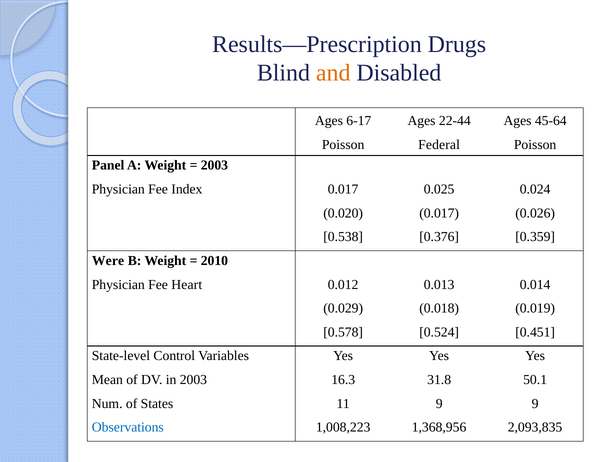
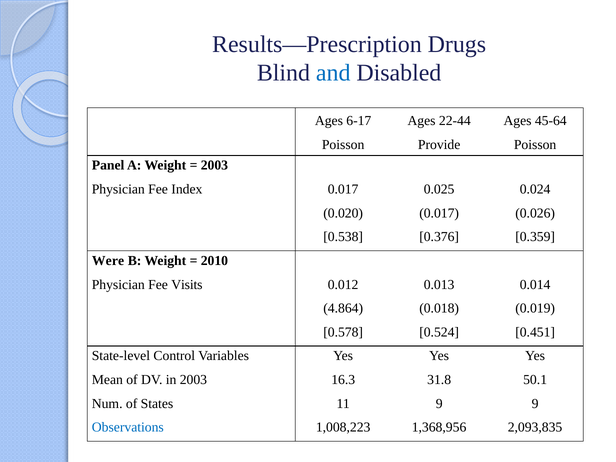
and colour: orange -> blue
Federal: Federal -> Provide
Heart: Heart -> Visits
0.029: 0.029 -> 4.864
